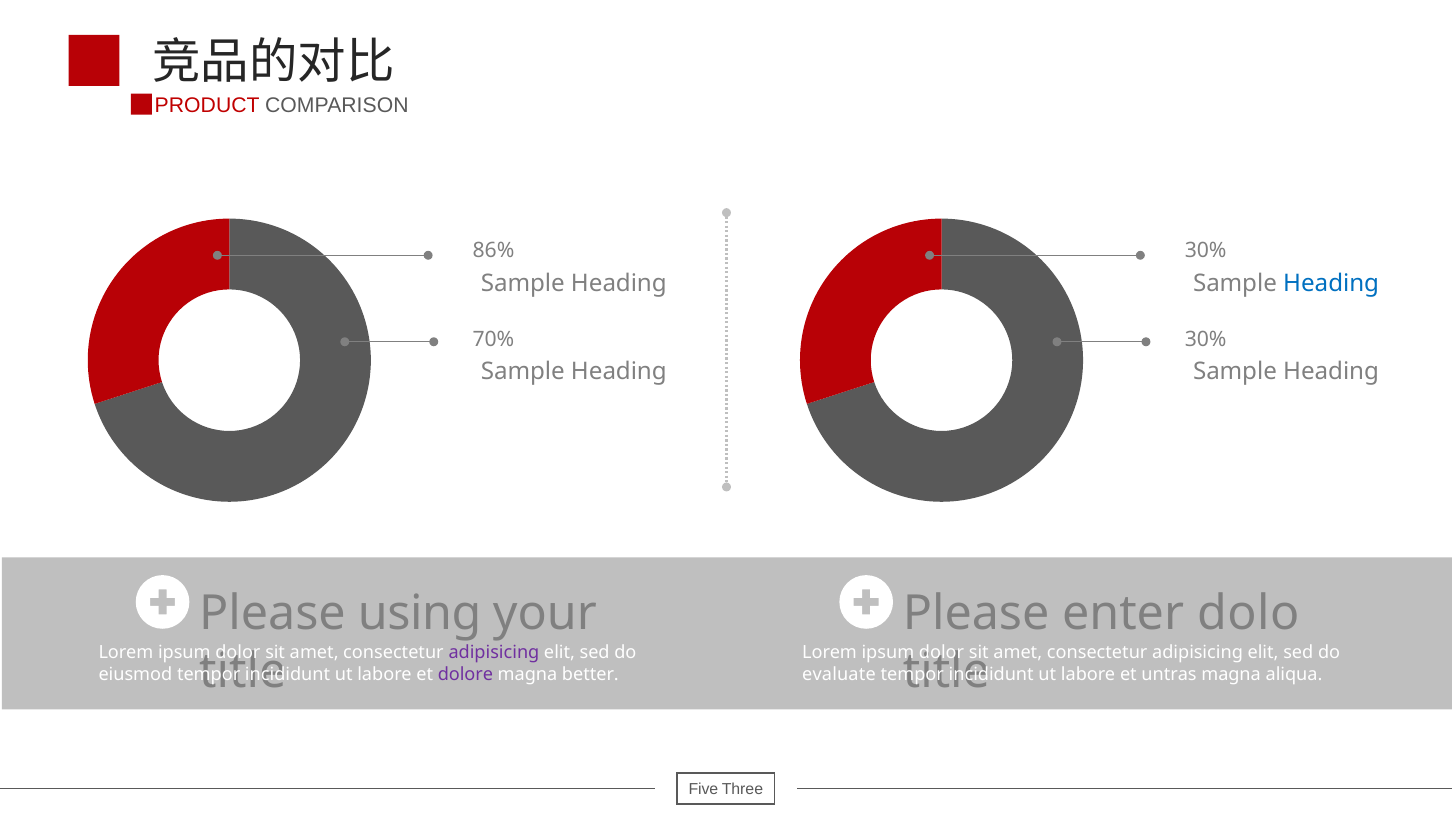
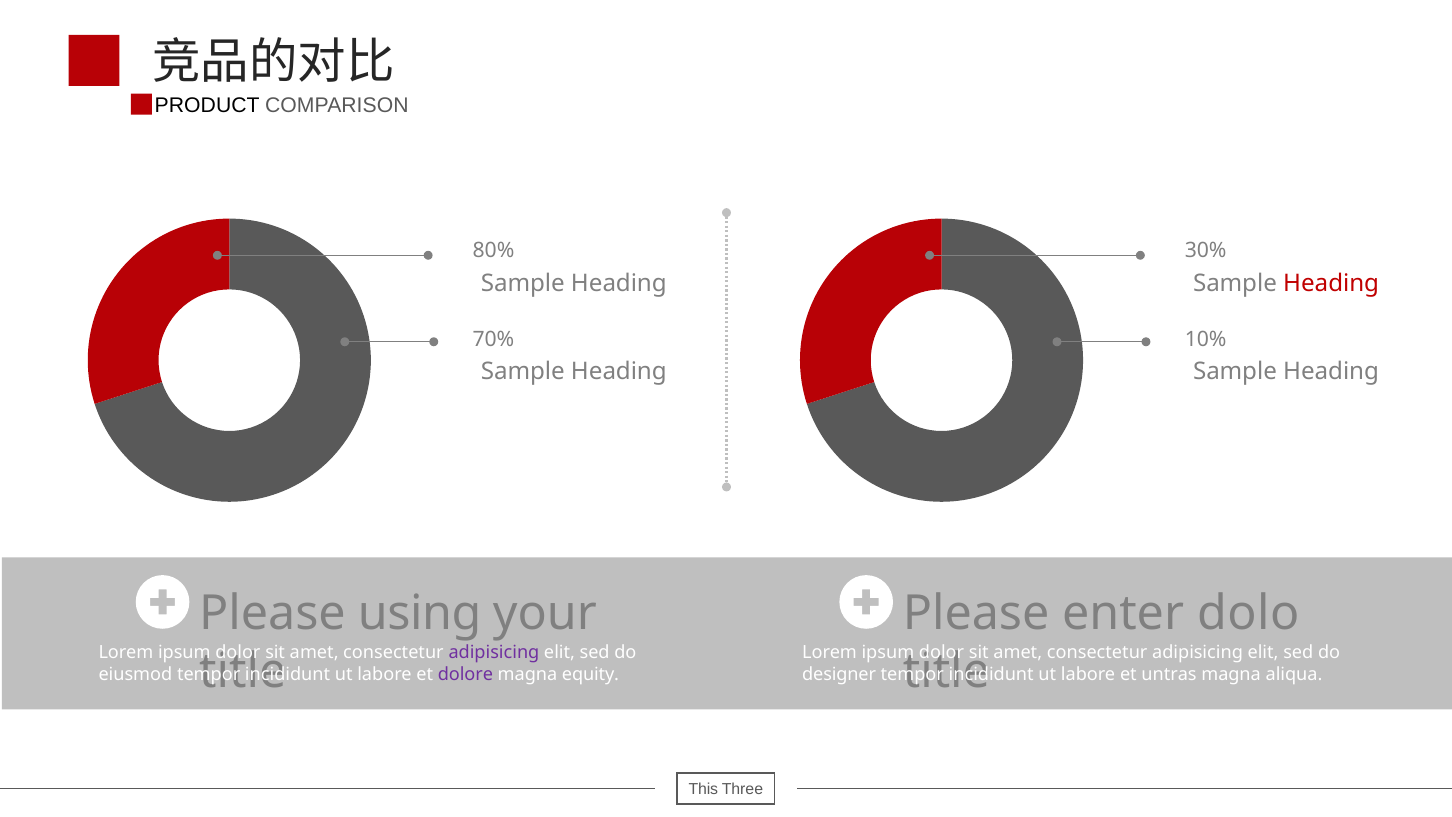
PRODUCT colour: red -> black
86%: 86% -> 80%
Heading at (1331, 283) colour: blue -> red
30% at (1206, 339): 30% -> 10%
better: better -> equity
evaluate: evaluate -> designer
Five: Five -> This
